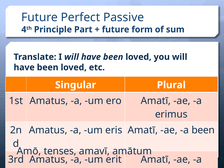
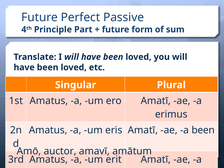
tenses: tenses -> auctor
